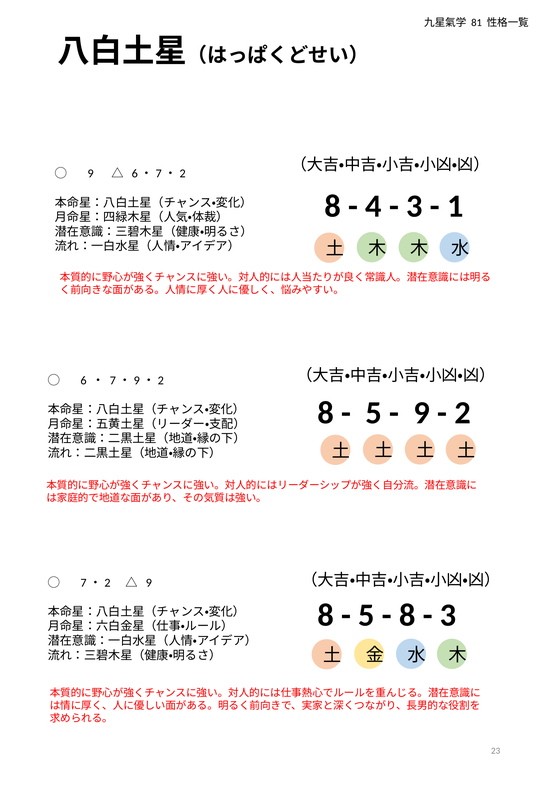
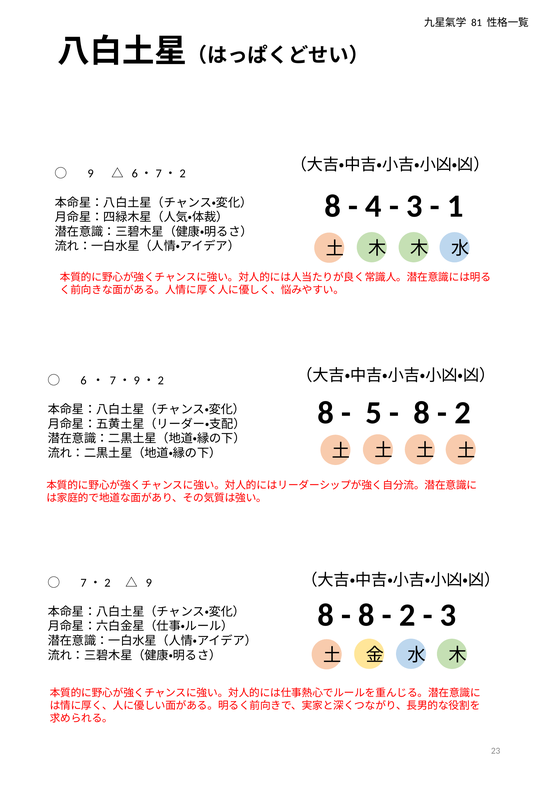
9 at (422, 413): 9 -> 8
5 at (366, 615): 5 -> 8
8 at (407, 615): 8 -> 2
